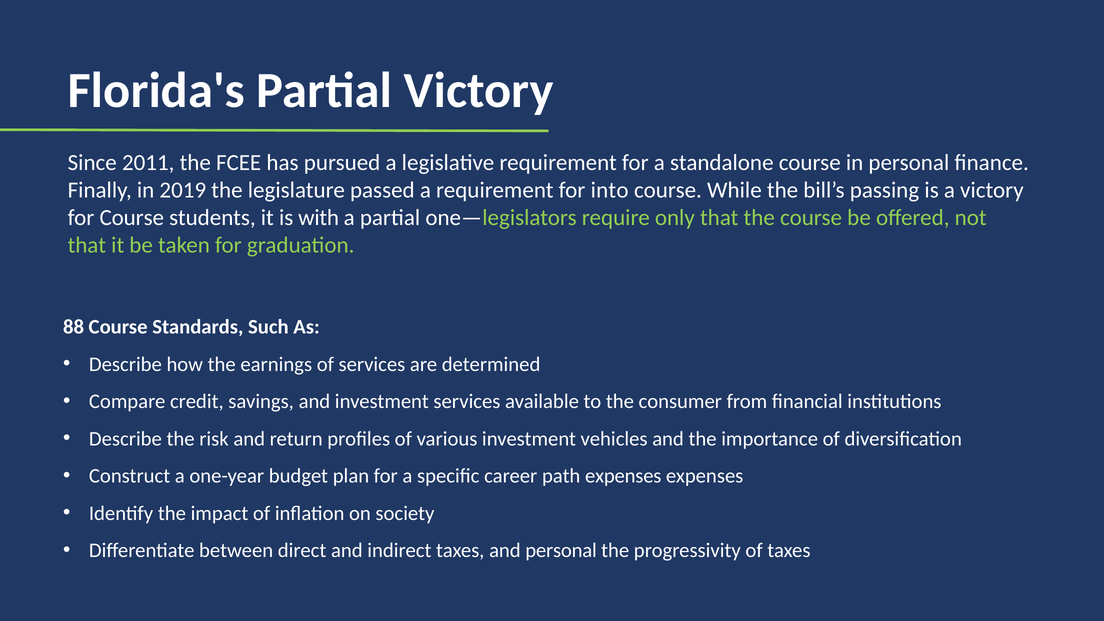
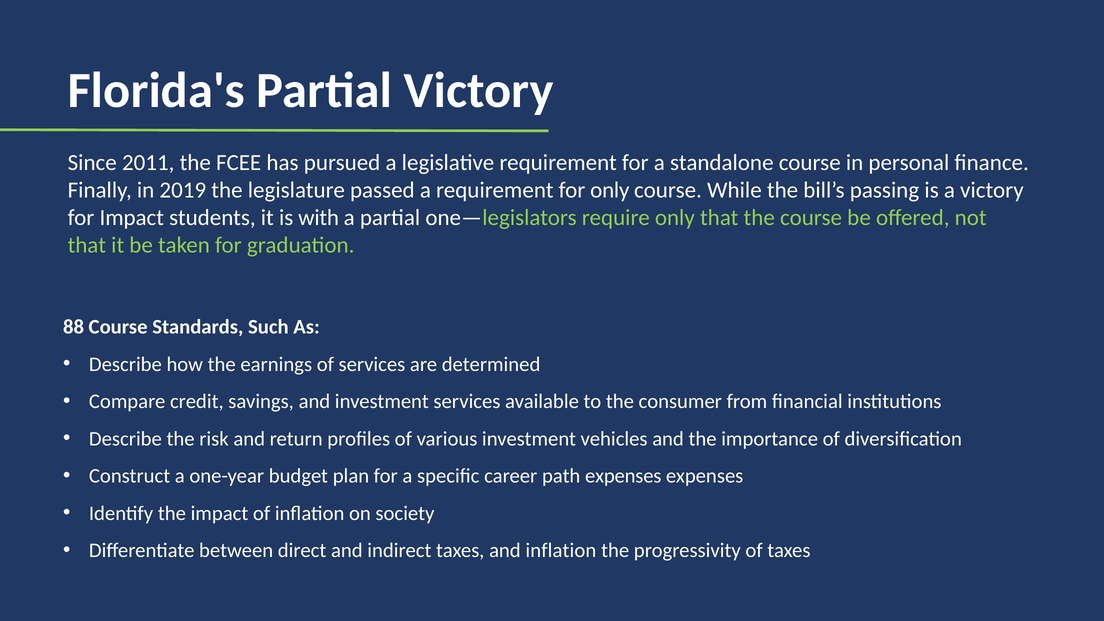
for into: into -> only
for Course: Course -> Impact
and personal: personal -> inflation
